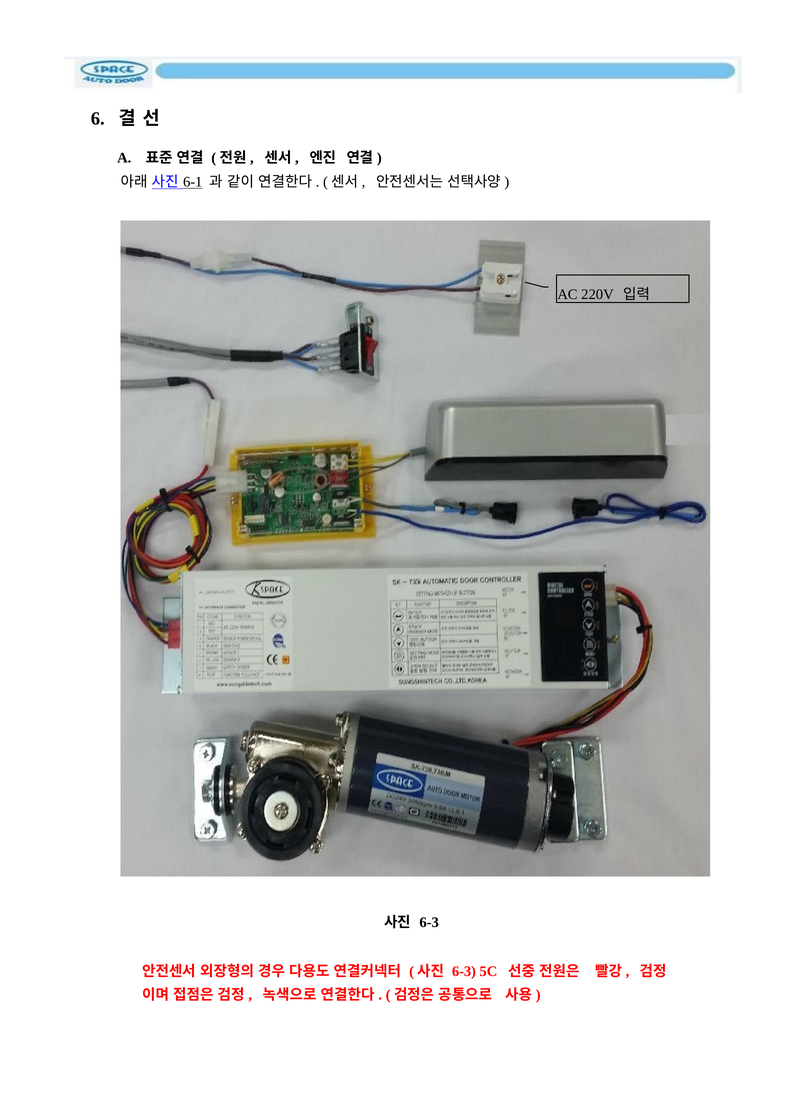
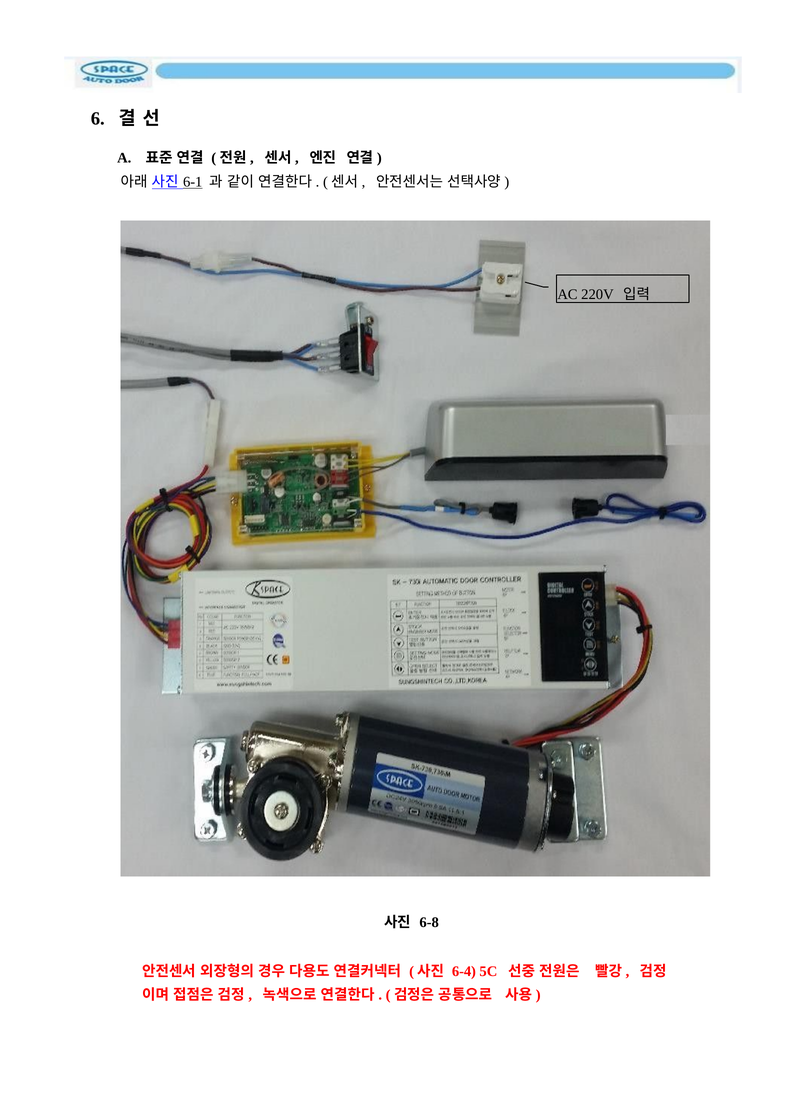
6-3 at (429, 923): 6-3 -> 6-8
6-3 at (464, 972): 6-3 -> 6-4
